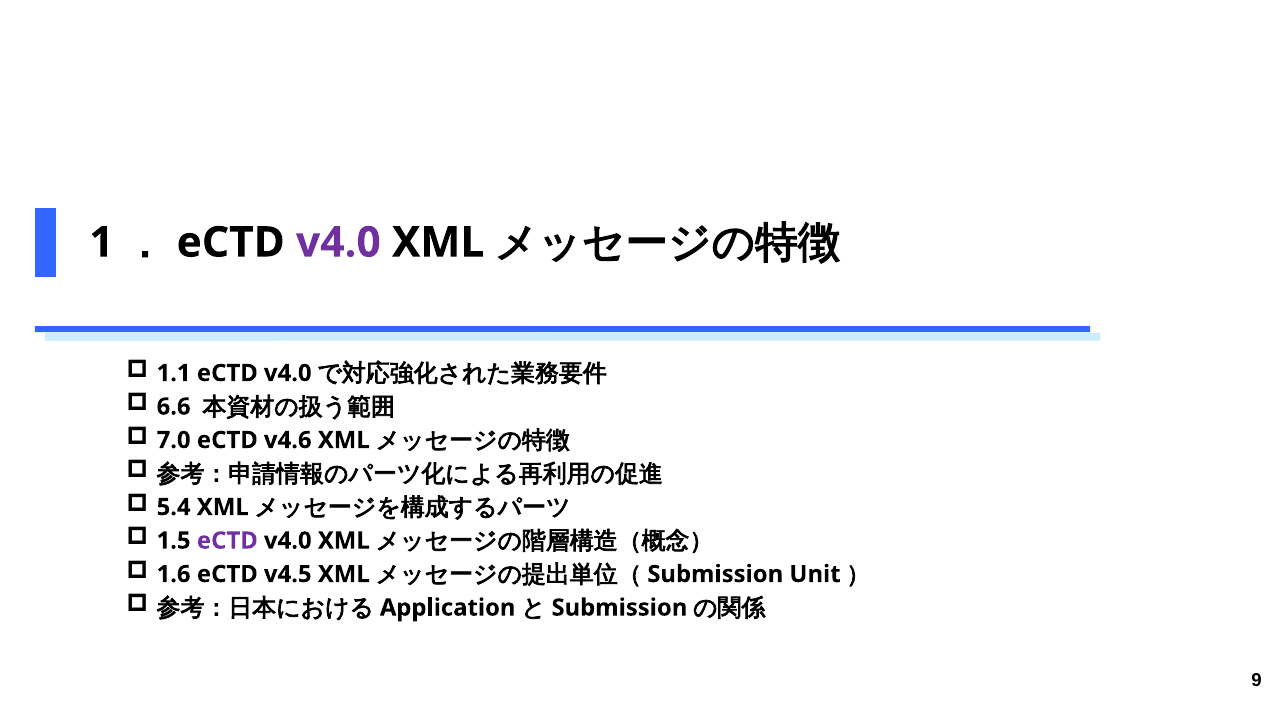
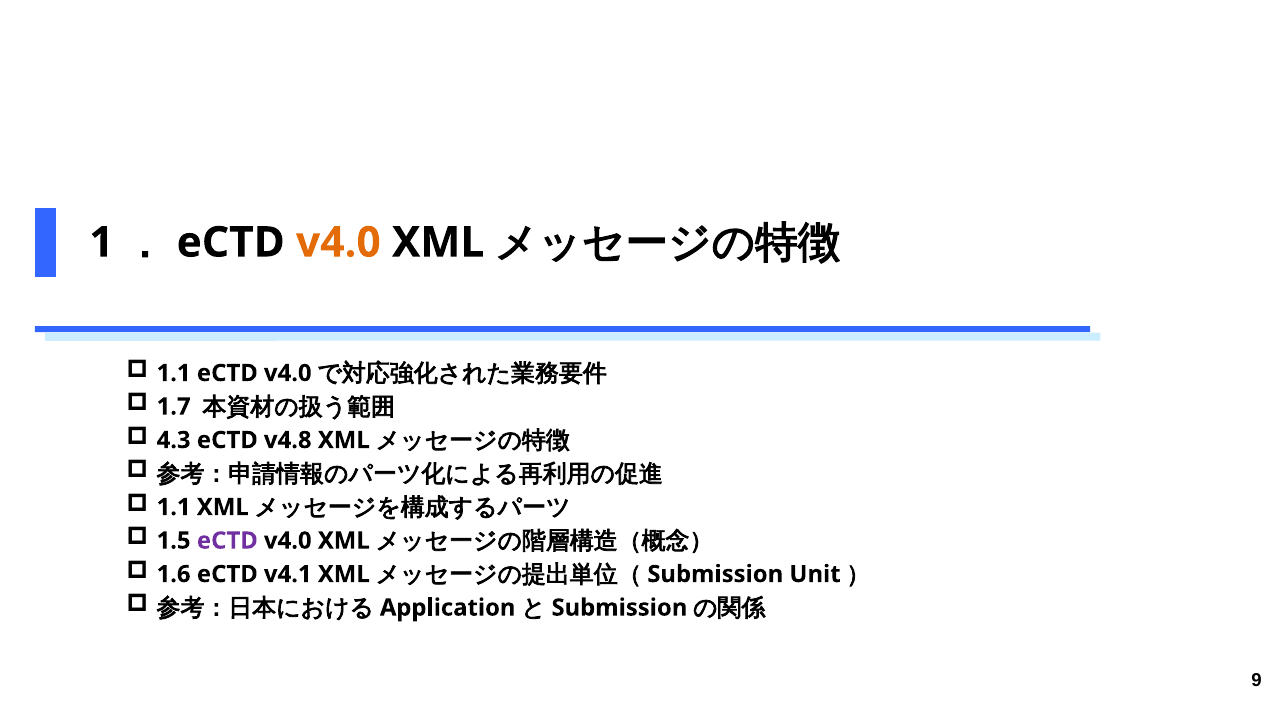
v4.0 at (338, 242) colour: purple -> orange
6.6: 6.6 -> 1.7
7.0: 7.0 -> 4.3
v4.6: v4.6 -> v4.8
5.4 at (174, 507): 5.4 -> 1.1
v4.5: v4.5 -> v4.1
